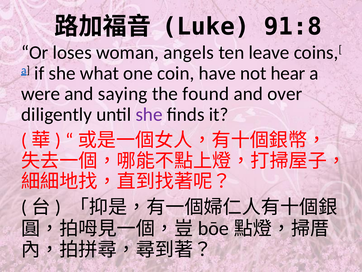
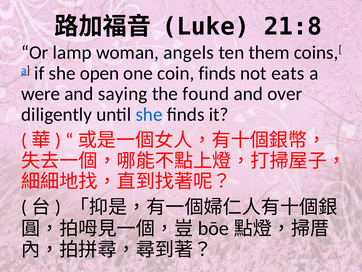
91:8: 91:8 -> 21:8
loses: loses -> lamp
leave: leave -> them
what: what -> open
coin have: have -> finds
hear: hear -> eats
she at (149, 114) colour: purple -> blue
